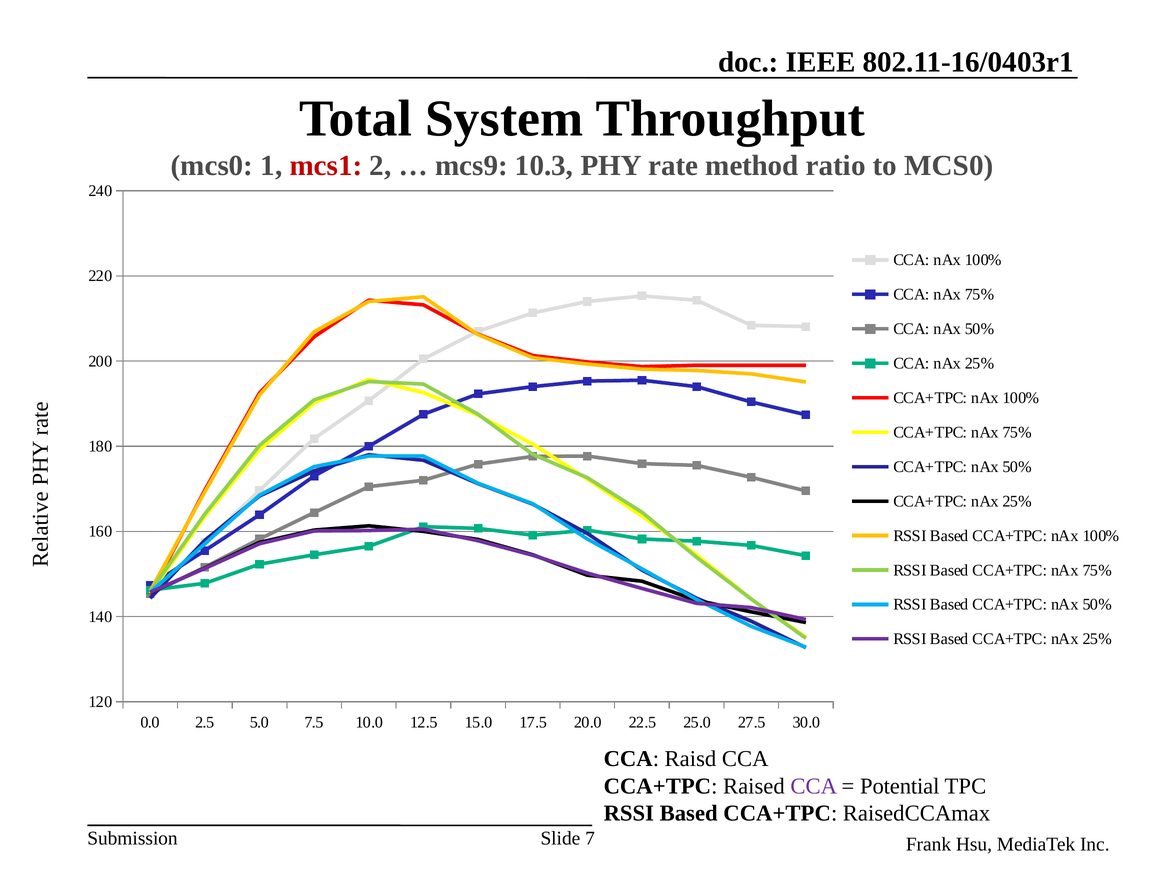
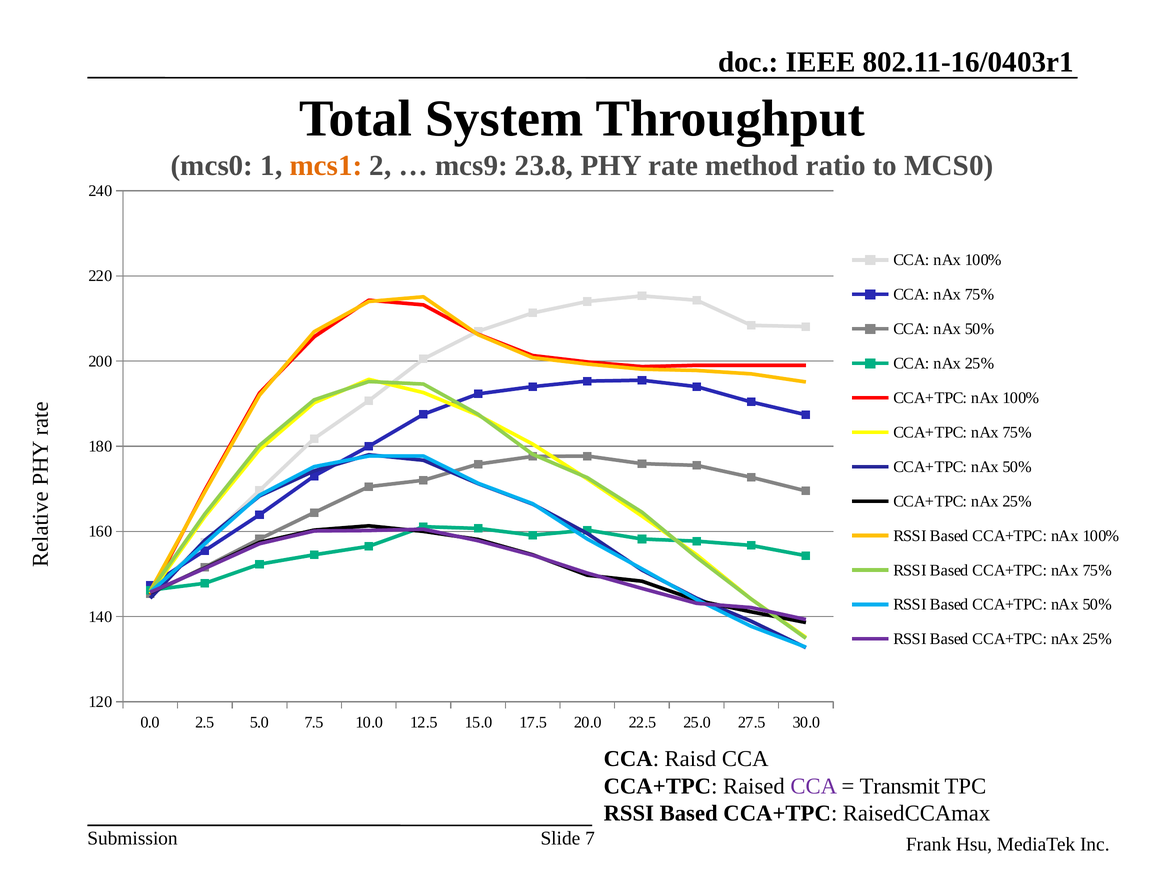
mcs1 colour: red -> orange
10.3: 10.3 -> 23.8
Potential: Potential -> Transmit
